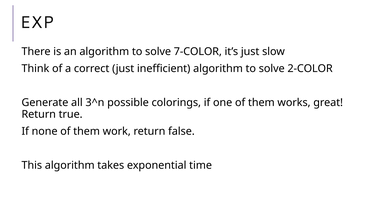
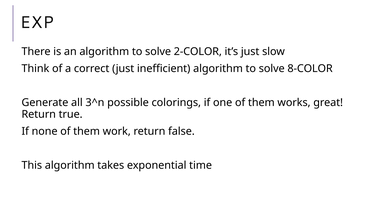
7-COLOR: 7-COLOR -> 2-COLOR
2-COLOR: 2-COLOR -> 8-COLOR
